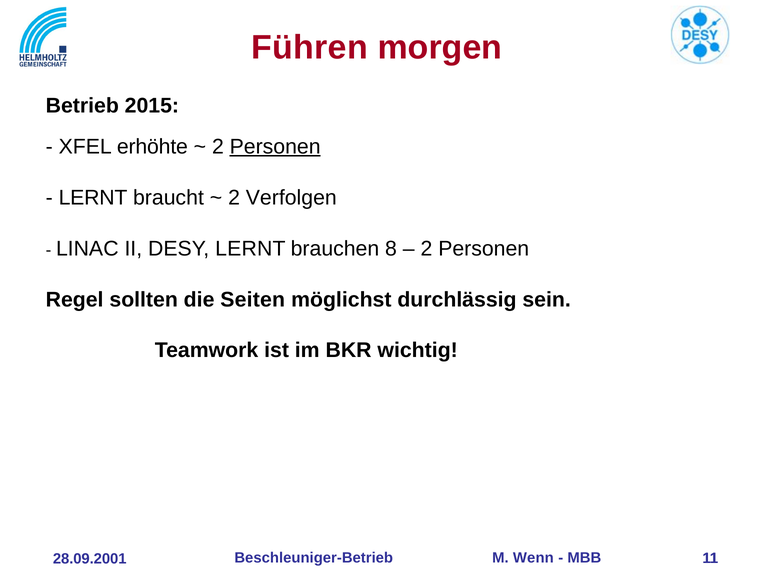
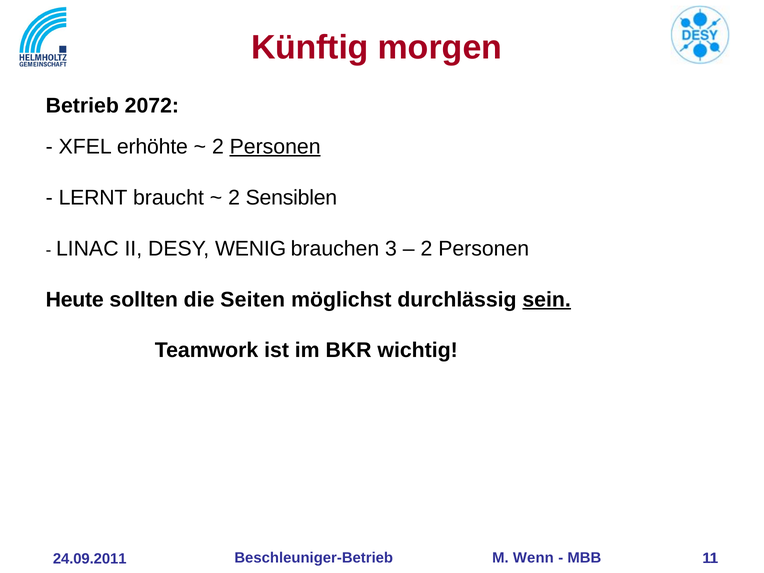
Führen: Führen -> Künftig
2015: 2015 -> 2072
Verfolgen: Verfolgen -> Sensiblen
DESY LERNT: LERNT -> WENIG
8: 8 -> 3
Regel: Regel -> Heute
sein underline: none -> present
28.09.2001: 28.09.2001 -> 24.09.2011
